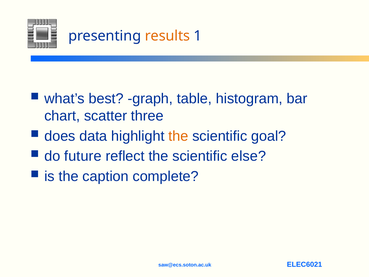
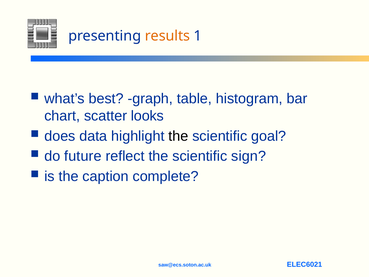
three: three -> looks
the at (178, 136) colour: orange -> black
else: else -> sign
